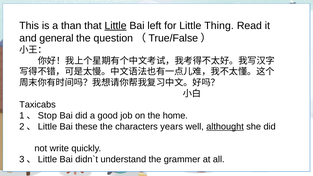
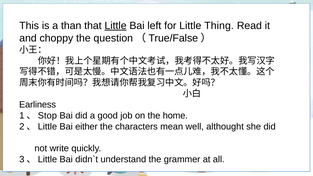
general: general -> choppy
Taxicabs: Taxicabs -> Earliness
these: these -> either
years: years -> mean
althought underline: present -> none
